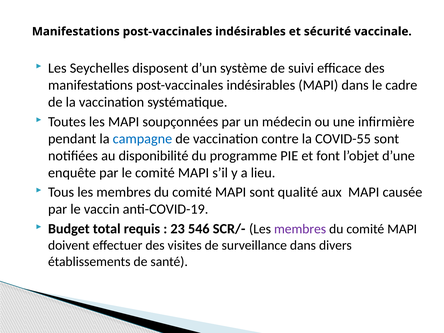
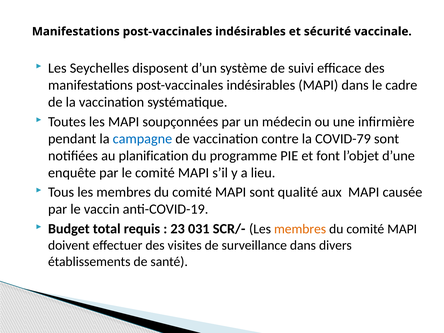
COVID-55: COVID-55 -> COVID-79
disponibilité: disponibilité -> planification
546: 546 -> 031
membres at (300, 229) colour: purple -> orange
